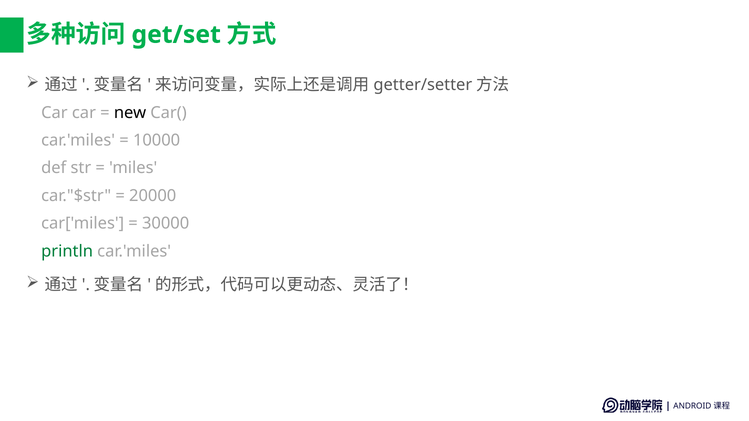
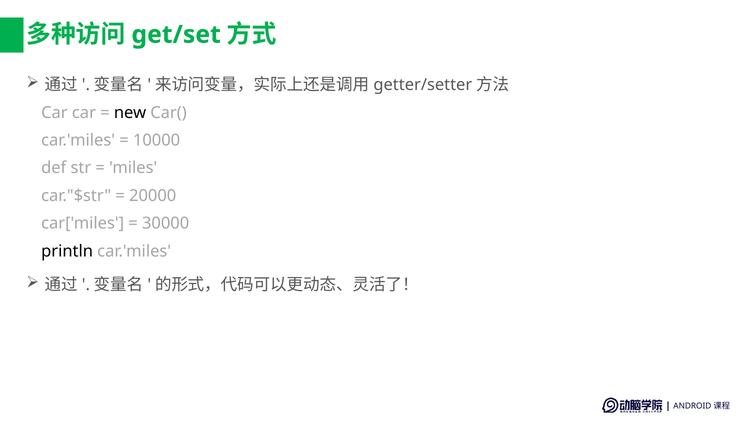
println colour: green -> black
